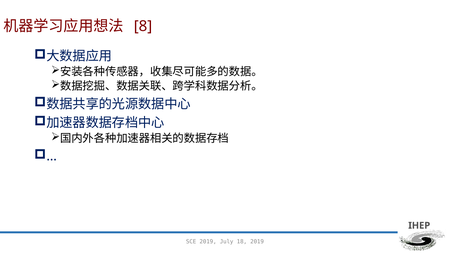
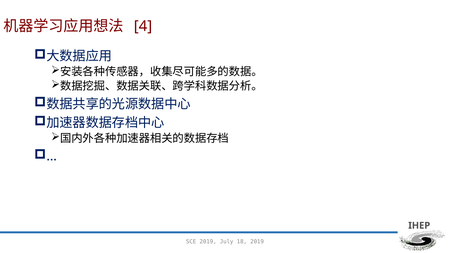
8: 8 -> 4
